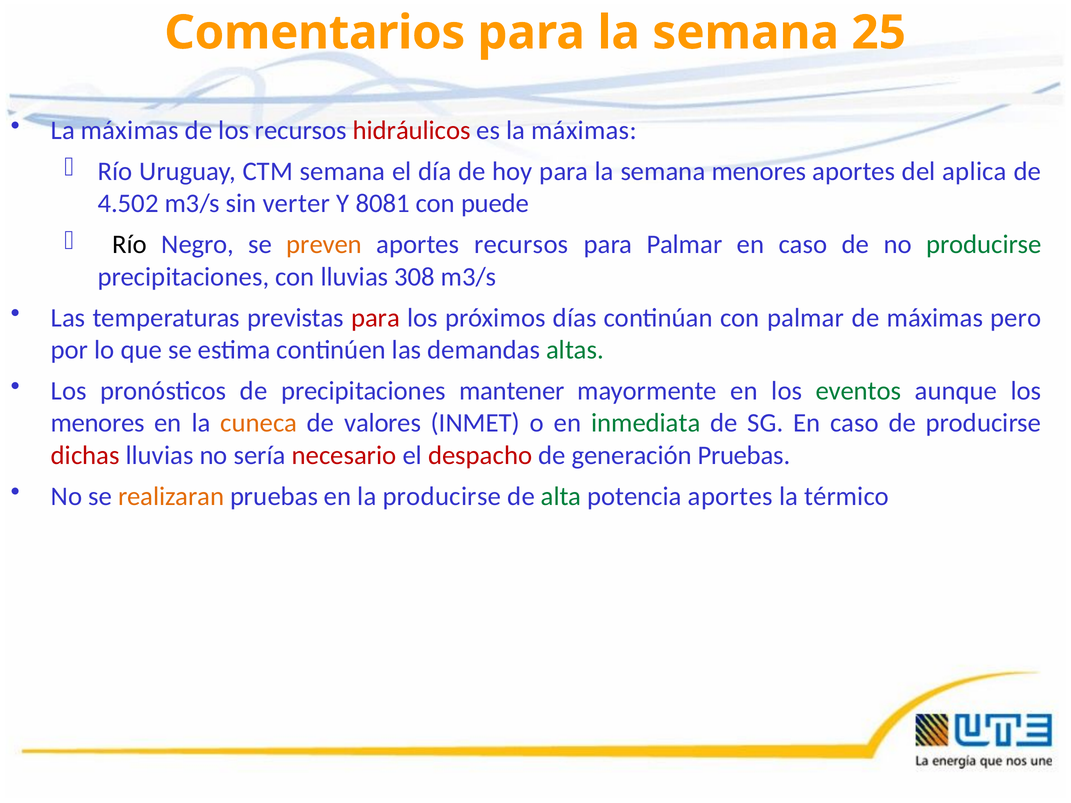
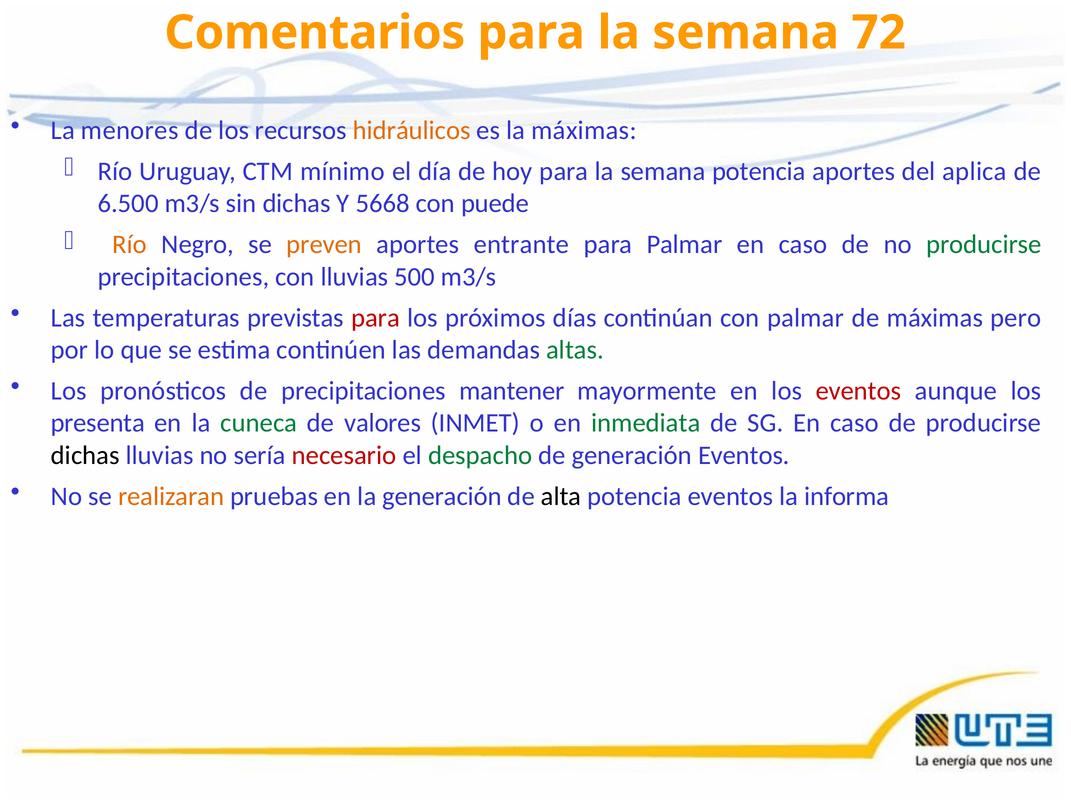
25: 25 -> 72
máximas at (130, 130): máximas -> menores
hidráulicos colour: red -> orange
CTM semana: semana -> mínimo
semana menores: menores -> potencia
4.502: 4.502 -> 6.500
sin verter: verter -> dichas
8081: 8081 -> 5668
Río at (130, 245) colour: black -> orange
aportes recursos: recursos -> entrante
308: 308 -> 500
eventos at (858, 391) colour: green -> red
menores at (98, 423): menores -> presenta
cuneca colour: orange -> green
dichas at (85, 455) colour: red -> black
despacho colour: red -> green
generación Pruebas: Pruebas -> Eventos
la producirse: producirse -> generación
alta colour: green -> black
potencia aportes: aportes -> eventos
térmico: térmico -> informa
